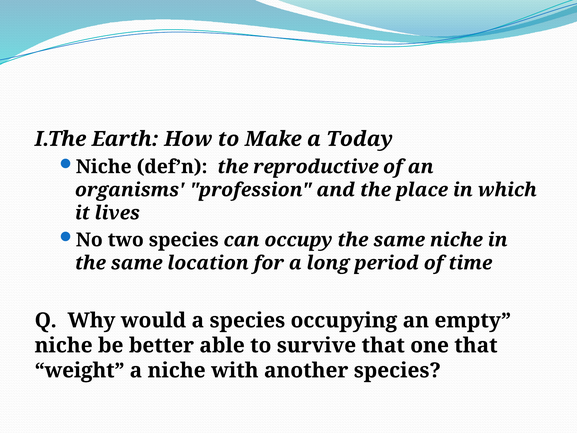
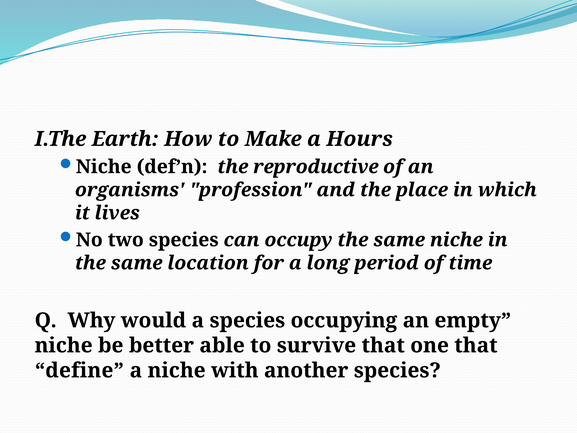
Today: Today -> Hours
weight: weight -> define
